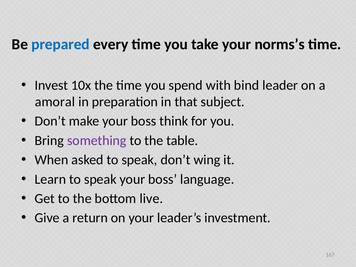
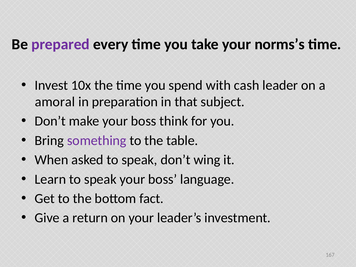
prepared colour: blue -> purple
bind: bind -> cash
live: live -> fact
